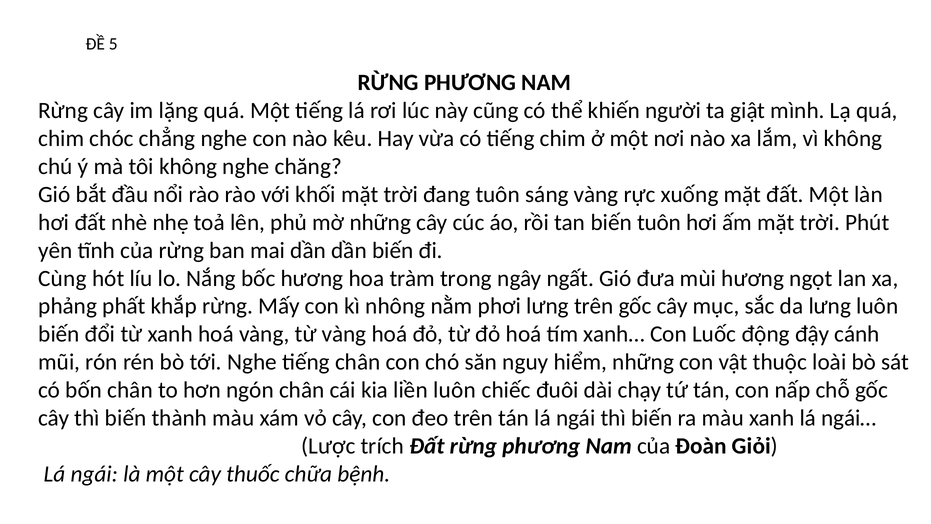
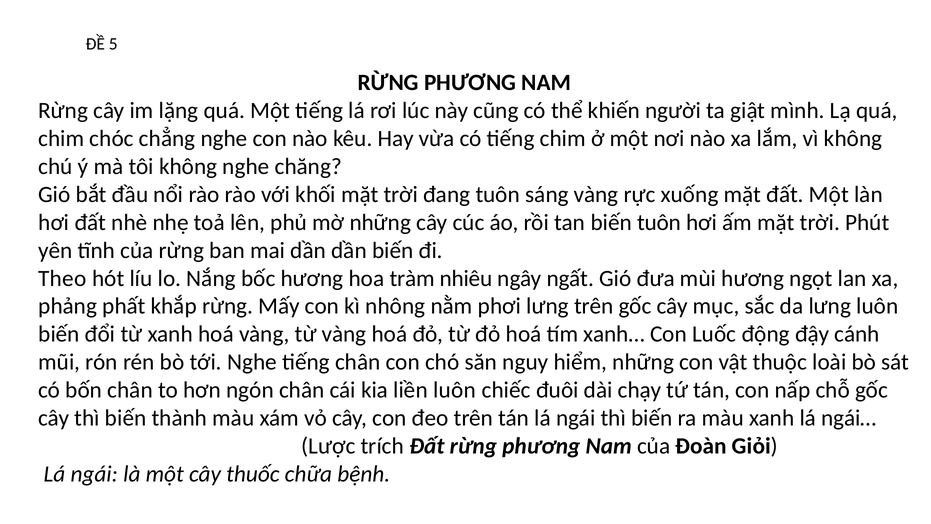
Cùng: Cùng -> Theo
trong: trong -> nhiêu
